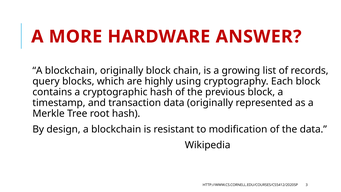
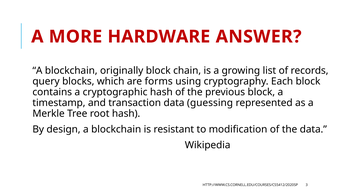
highly: highly -> forms
data originally: originally -> guessing
